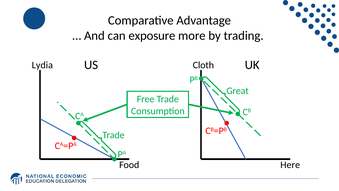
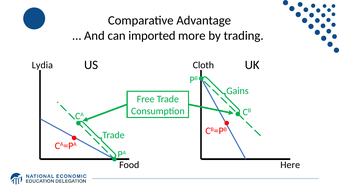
exposure: exposure -> imported
Great: Great -> Gains
